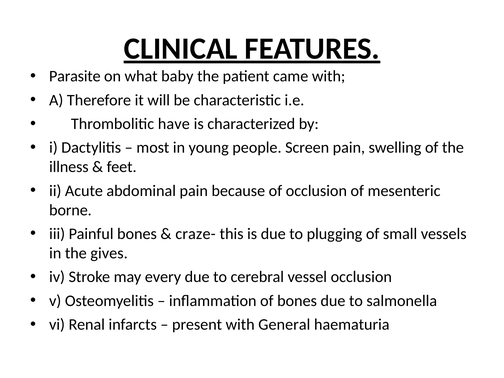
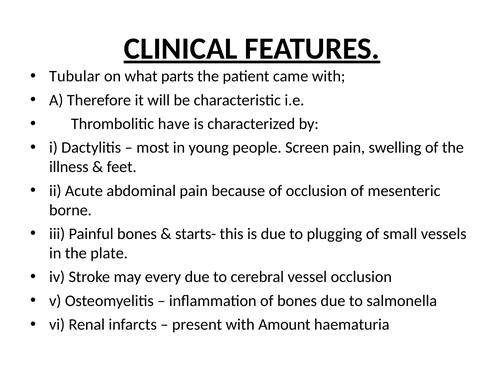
Parasite: Parasite -> Tubular
baby: baby -> parts
craze-: craze- -> starts-
gives: gives -> plate
General: General -> Amount
